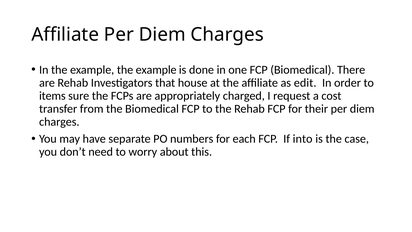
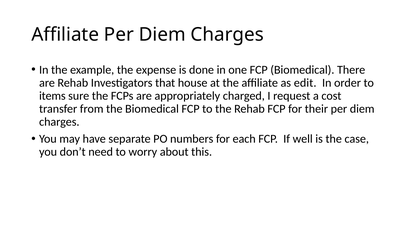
example the example: example -> expense
into: into -> well
